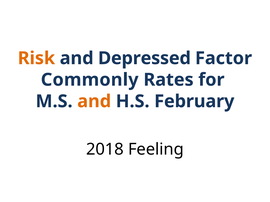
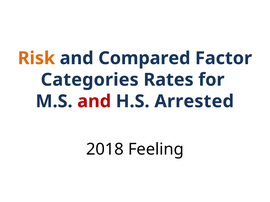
Depressed: Depressed -> Compared
Commonly: Commonly -> Categories
and at (94, 102) colour: orange -> red
February: February -> Arrested
